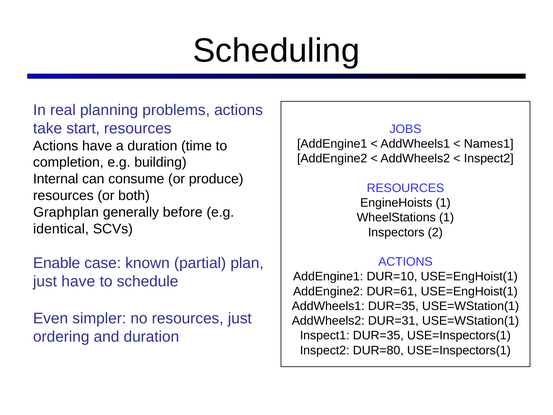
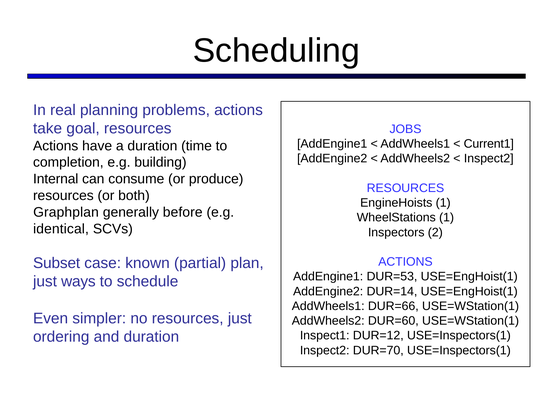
start: start -> goal
Names1: Names1 -> Current1
Enable: Enable -> Subset
DUR=10: DUR=10 -> DUR=53
just have: have -> ways
DUR=61: DUR=61 -> DUR=14
AddWheels1 DUR=35: DUR=35 -> DUR=66
DUR=31: DUR=31 -> DUR=60
Inspect1 DUR=35: DUR=35 -> DUR=12
DUR=80: DUR=80 -> DUR=70
